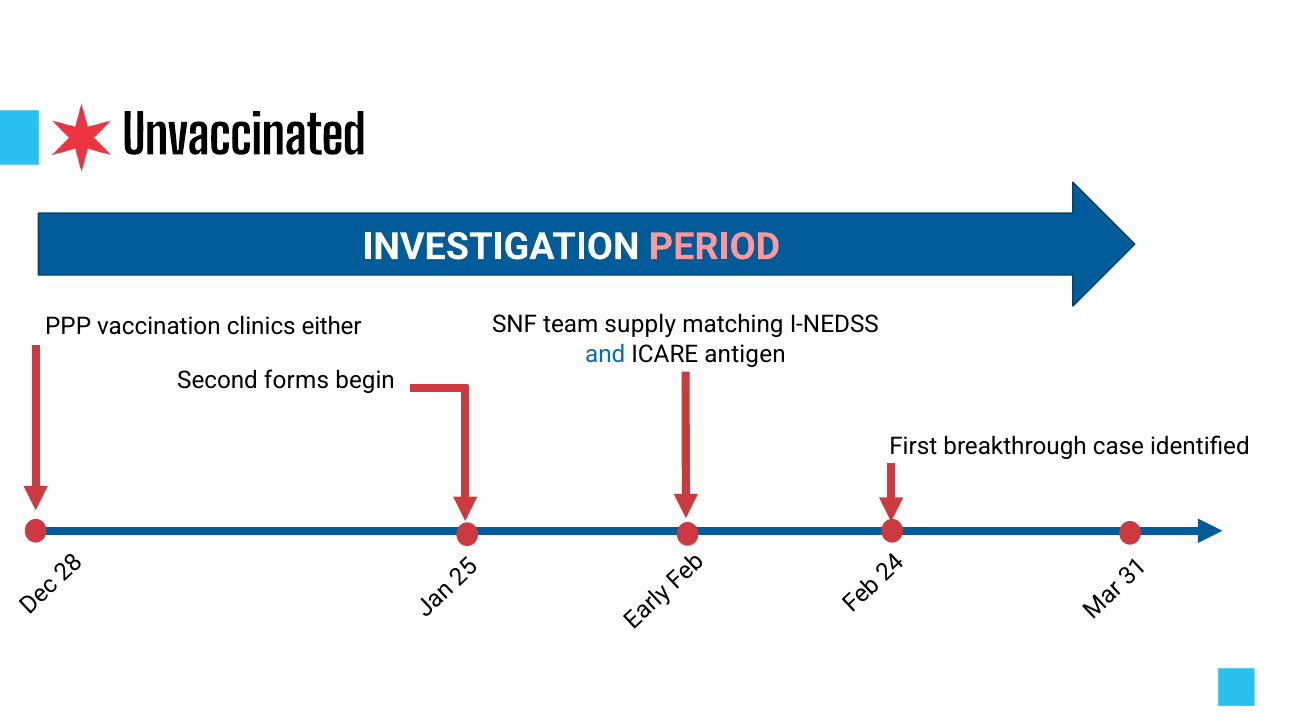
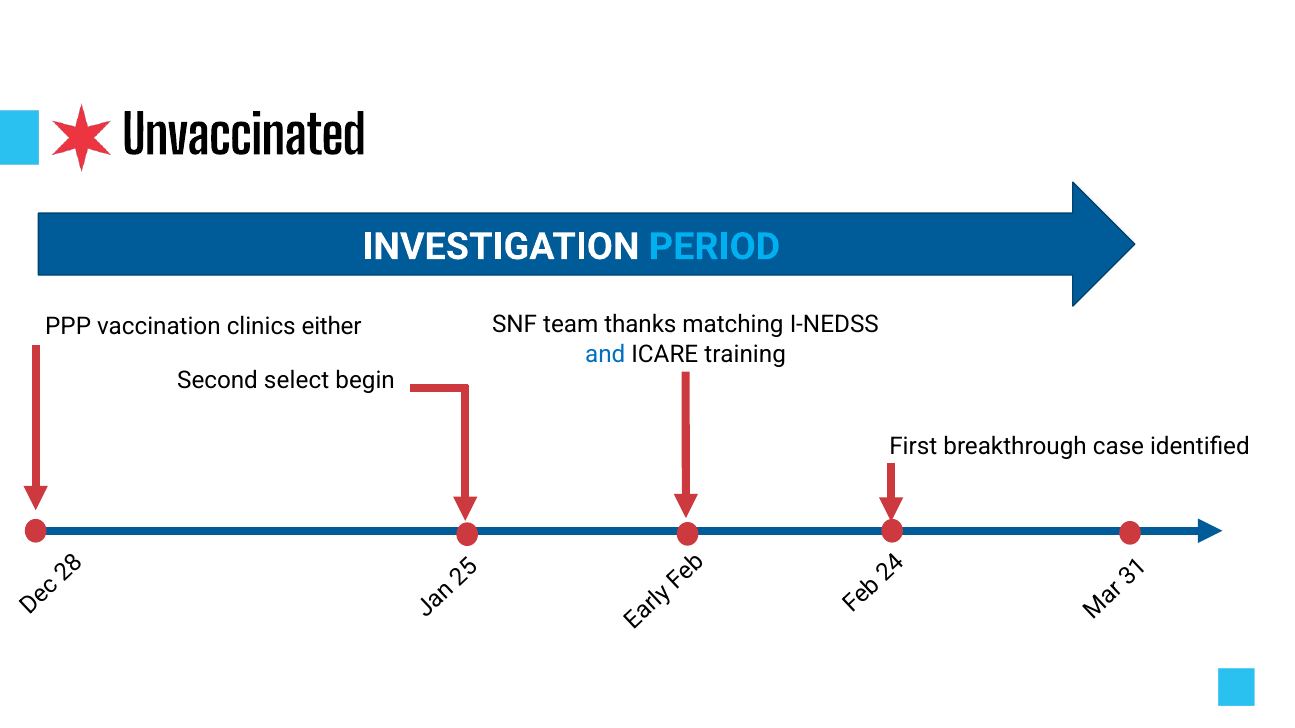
PERIOD colour: pink -> light blue
supply: supply -> thanks
antigen: antigen -> training
forms: forms -> select
